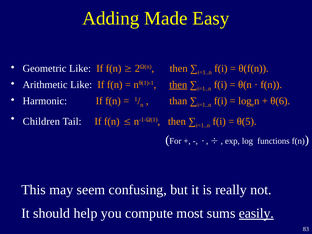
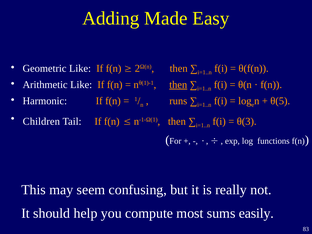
than: than -> runs
θ(6: θ(6 -> θ(5
θ(5: θ(5 -> θ(3
easily underline: present -> none
